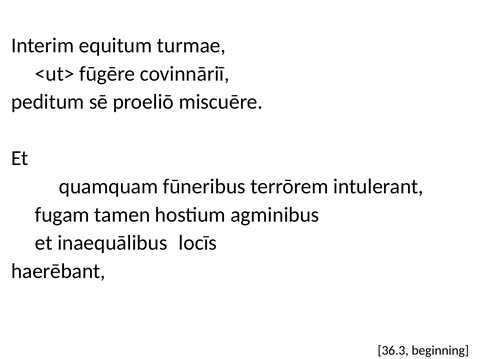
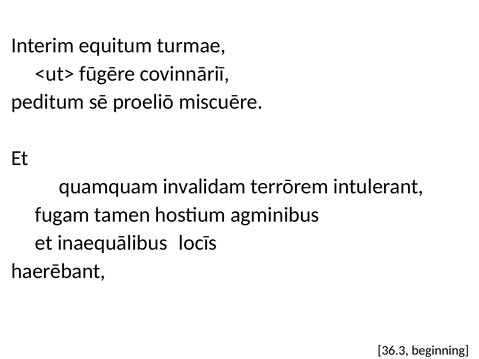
fūneribus: fūneribus -> invalidam
